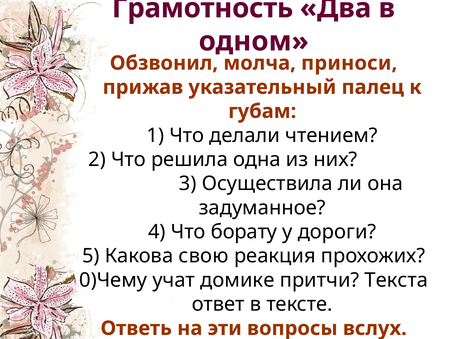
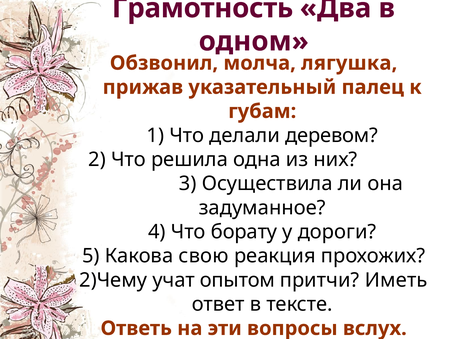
приноси: приноси -> лягушка
чтением: чтением -> деревом
0)Чему: 0)Чему -> 2)Чему
домике: домике -> опытом
Текста: Текста -> Иметь
